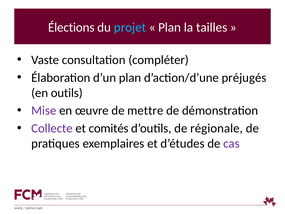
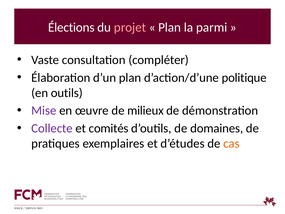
projet colour: light blue -> pink
tailles: tailles -> parmi
préjugés: préjugés -> politique
mettre: mettre -> milieux
régionale: régionale -> domaines
cas colour: purple -> orange
